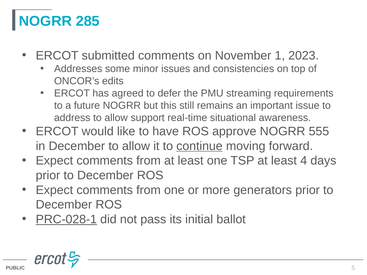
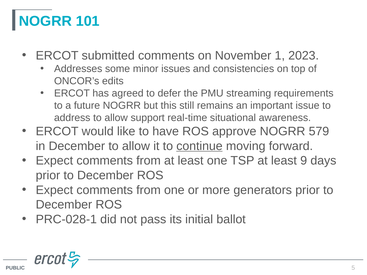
285: 285 -> 101
555: 555 -> 579
4: 4 -> 9
PRC-028-1 underline: present -> none
